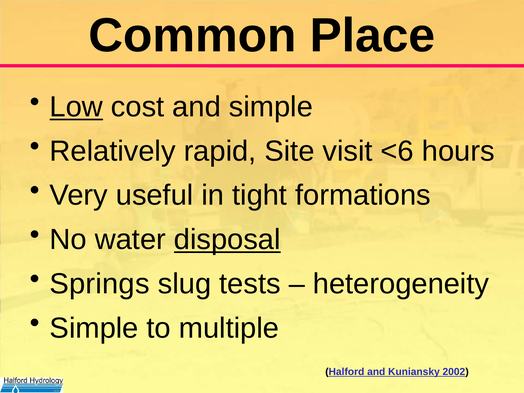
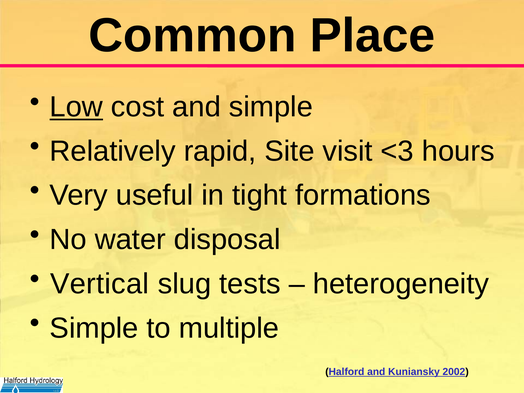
<6: <6 -> <3
disposal underline: present -> none
Springs: Springs -> Vertical
